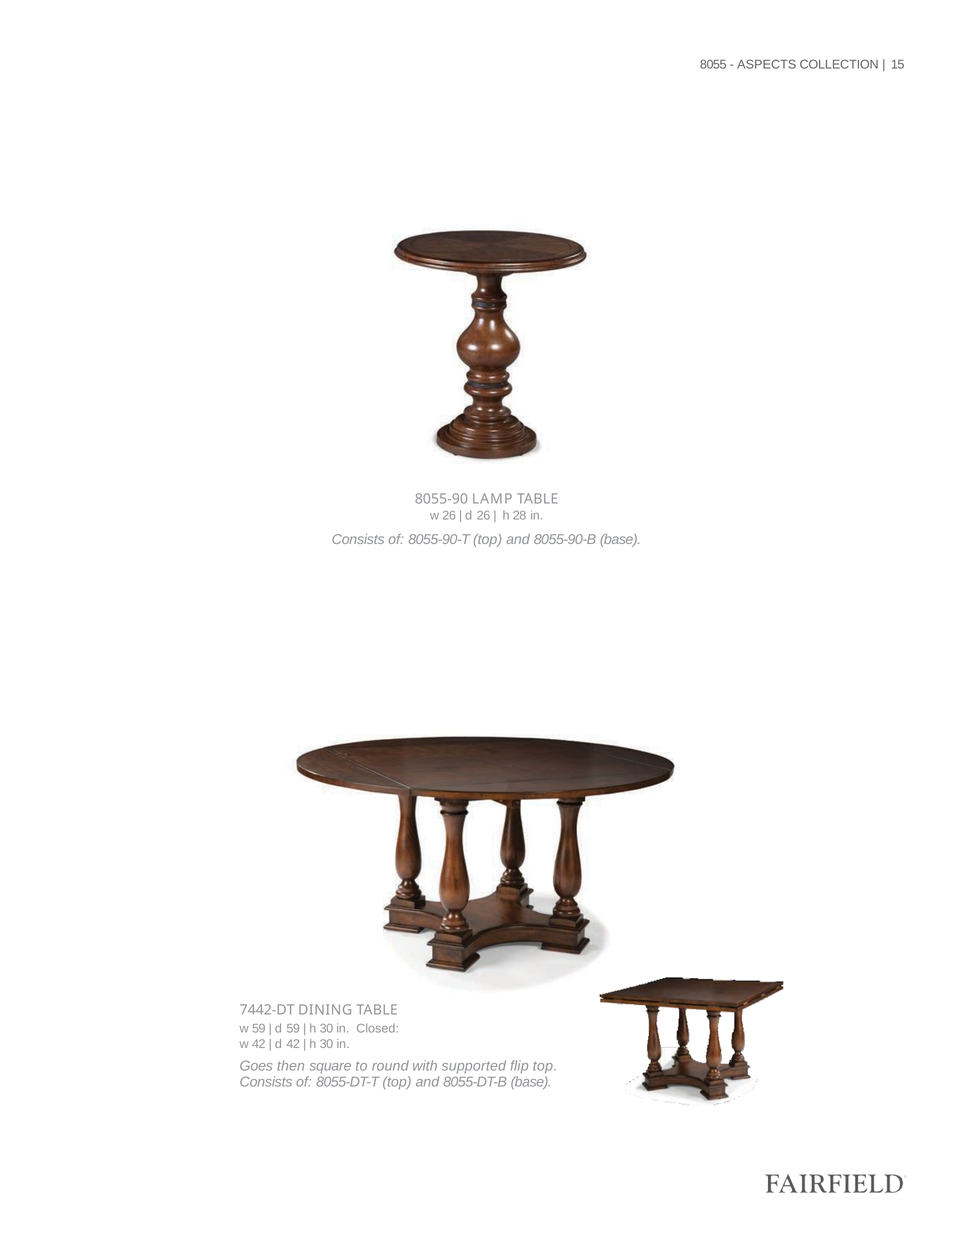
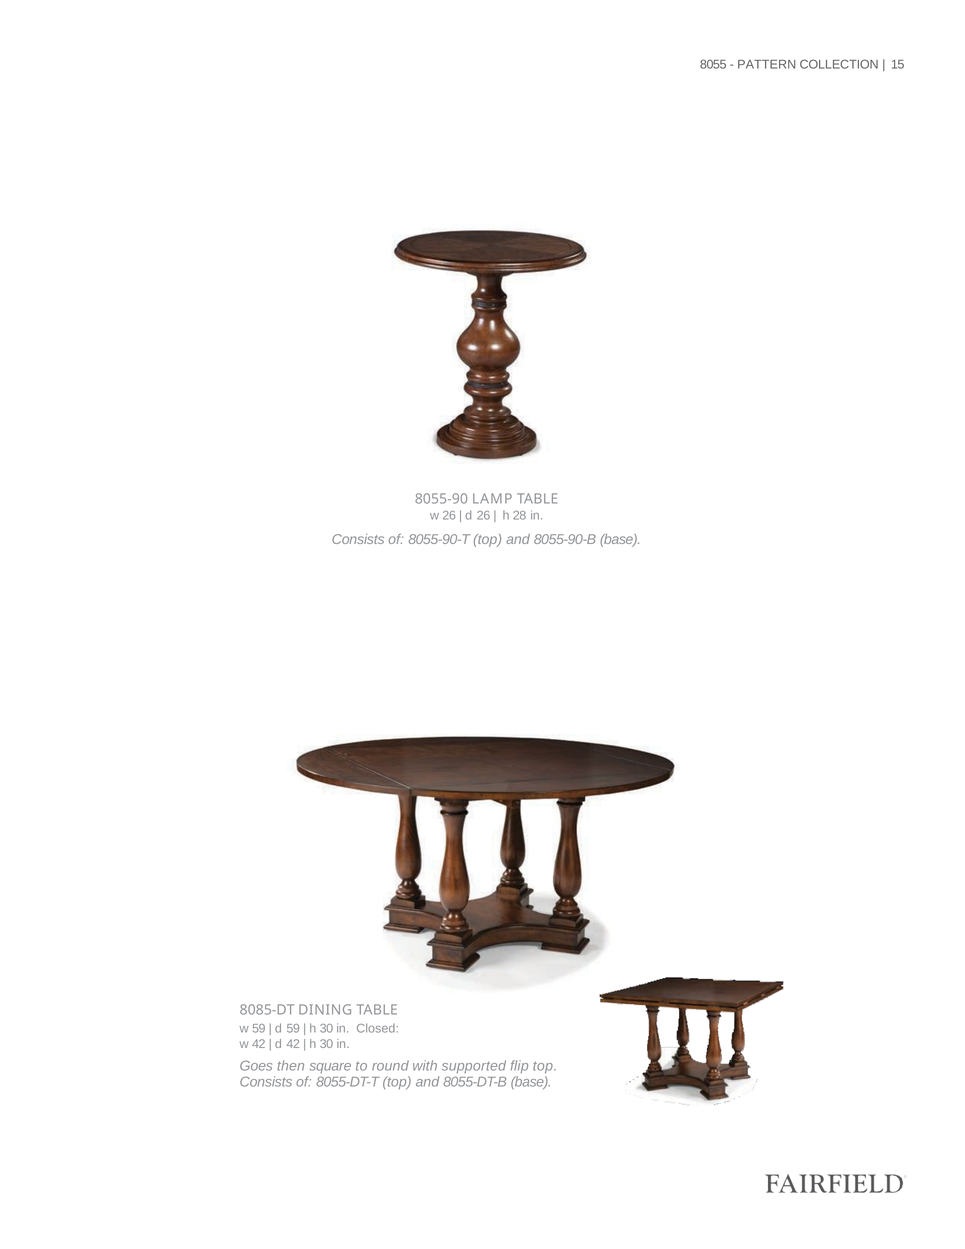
ASPECTS: ASPECTS -> PATTERN
7442-DT: 7442-DT -> 8085-DT
